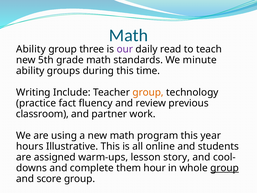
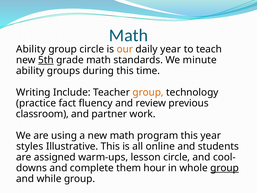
group three: three -> circle
our colour: purple -> orange
daily read: read -> year
5th underline: none -> present
hours: hours -> styles
lesson story: story -> circle
score: score -> while
